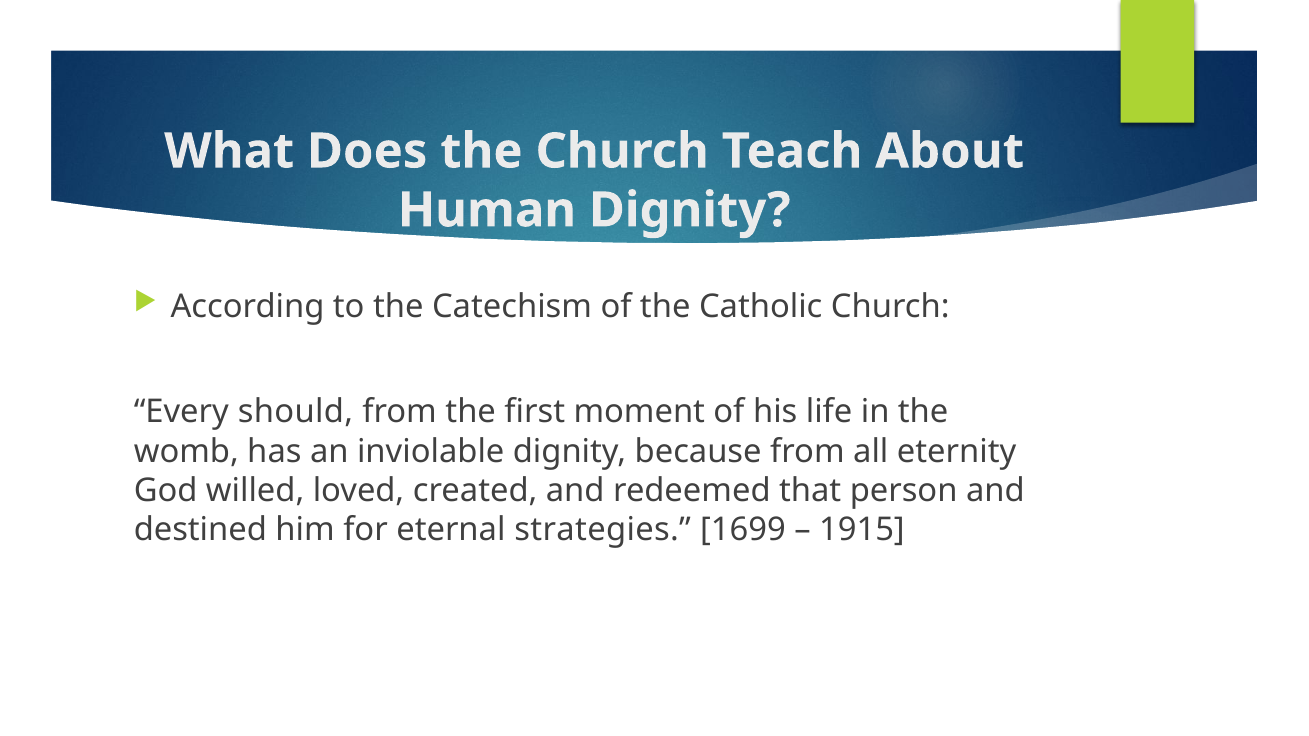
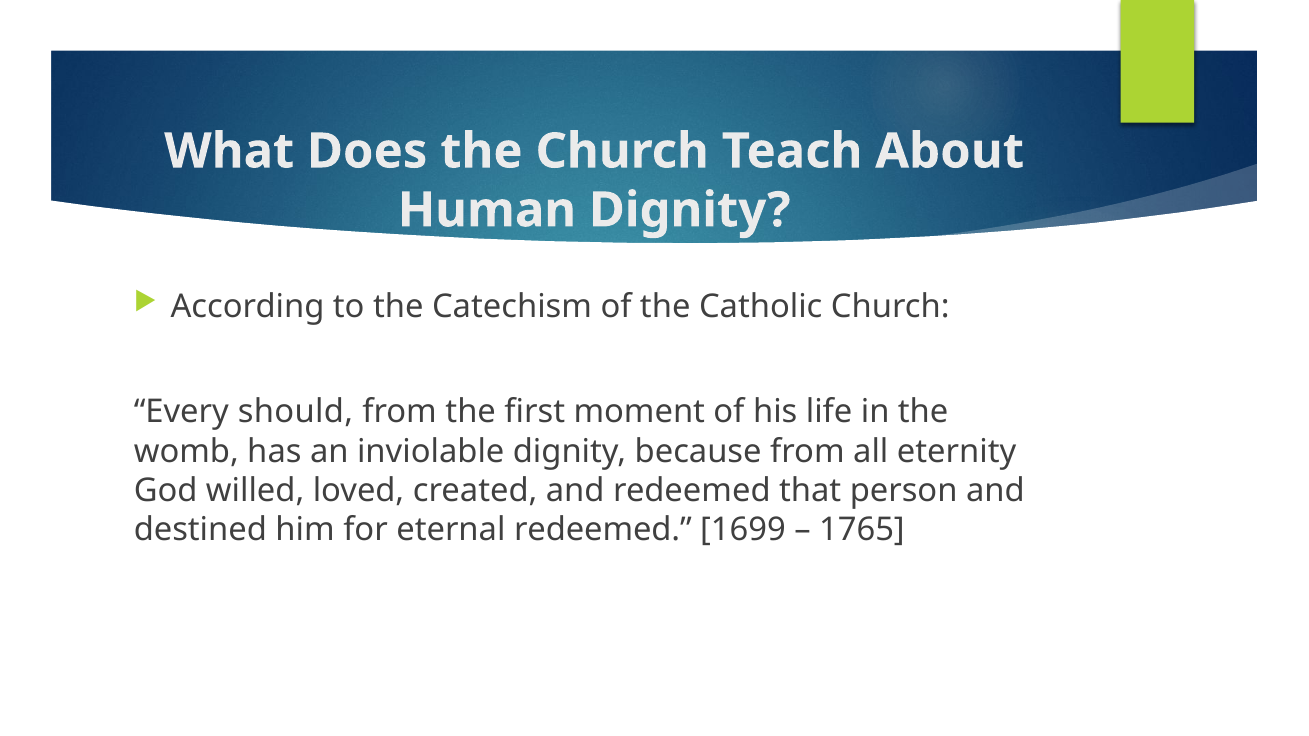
eternal strategies: strategies -> redeemed
1915: 1915 -> 1765
